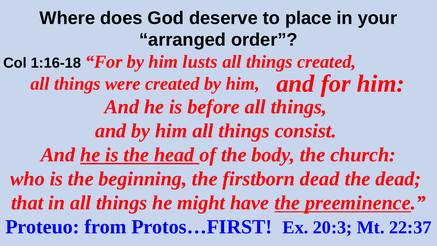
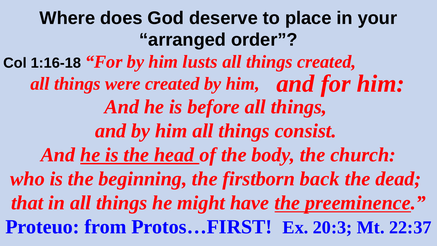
firstborn dead: dead -> back
